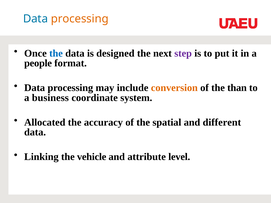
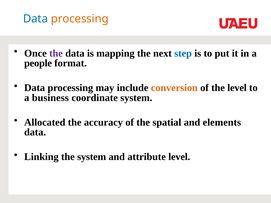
the at (56, 53) colour: blue -> purple
designed: designed -> mapping
step colour: purple -> blue
the than: than -> level
different: different -> elements
the vehicle: vehicle -> system
